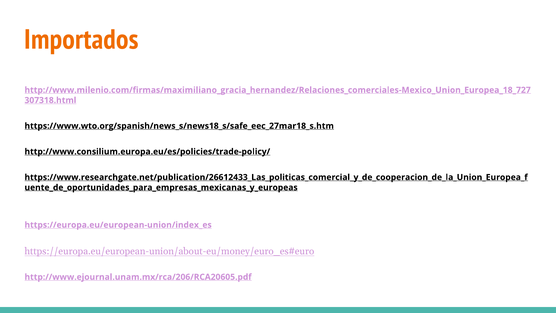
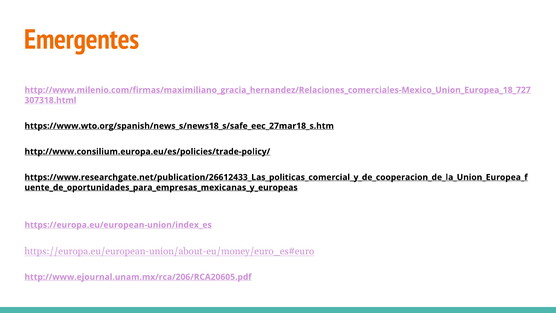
Importados: Importados -> Emergentes
